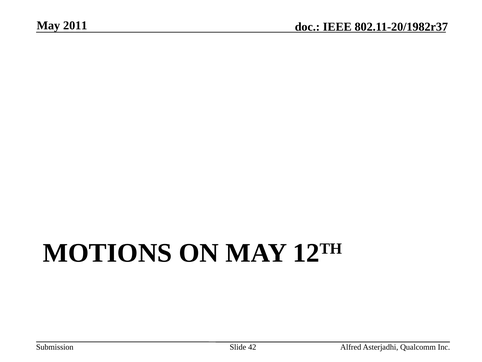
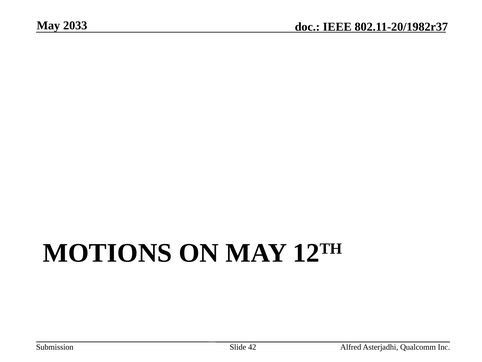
2011: 2011 -> 2033
